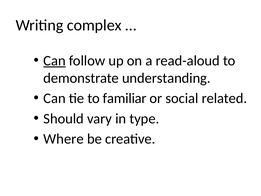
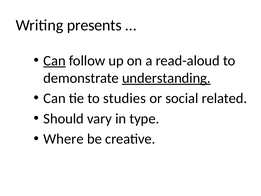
complex: complex -> presents
understanding underline: none -> present
familiar: familiar -> studies
